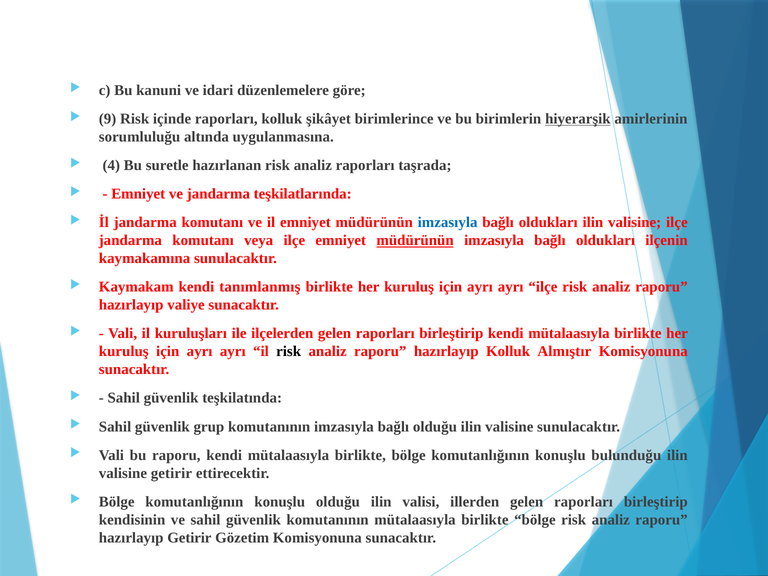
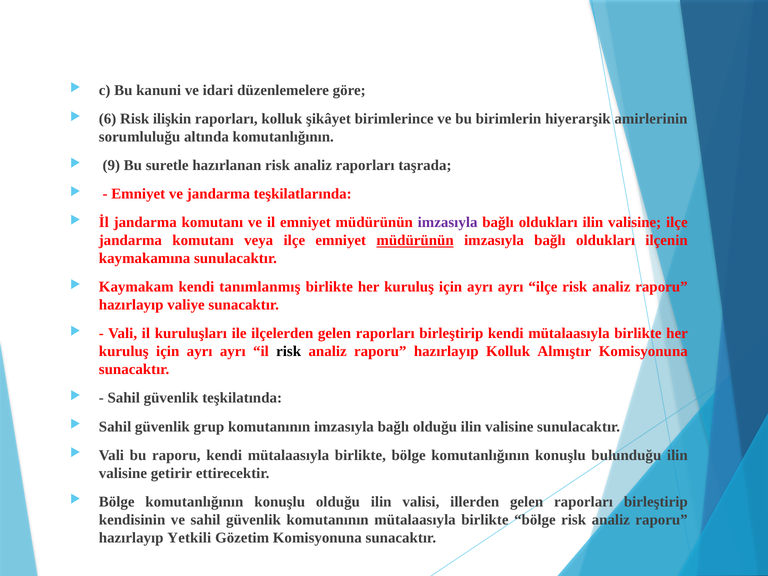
9: 9 -> 6
içinde: içinde -> ilişkin
hiyerarşik underline: present -> none
altında uygulanmasına: uygulanmasına -> komutanlığının
4: 4 -> 9
imzasıyla at (448, 223) colour: blue -> purple
hazırlayıp Getirir: Getirir -> Yetkili
